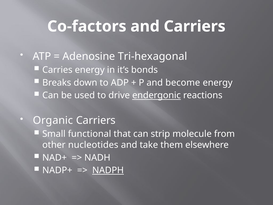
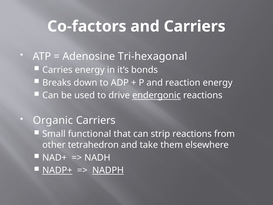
become: become -> reaction
strip molecule: molecule -> reactions
nucleotides: nucleotides -> tetrahedron
NADP+ underline: none -> present
